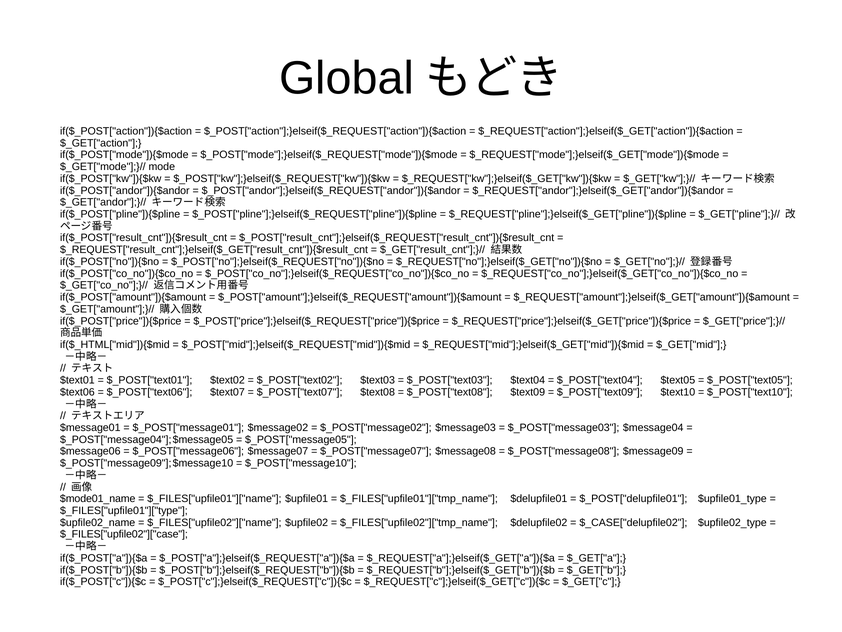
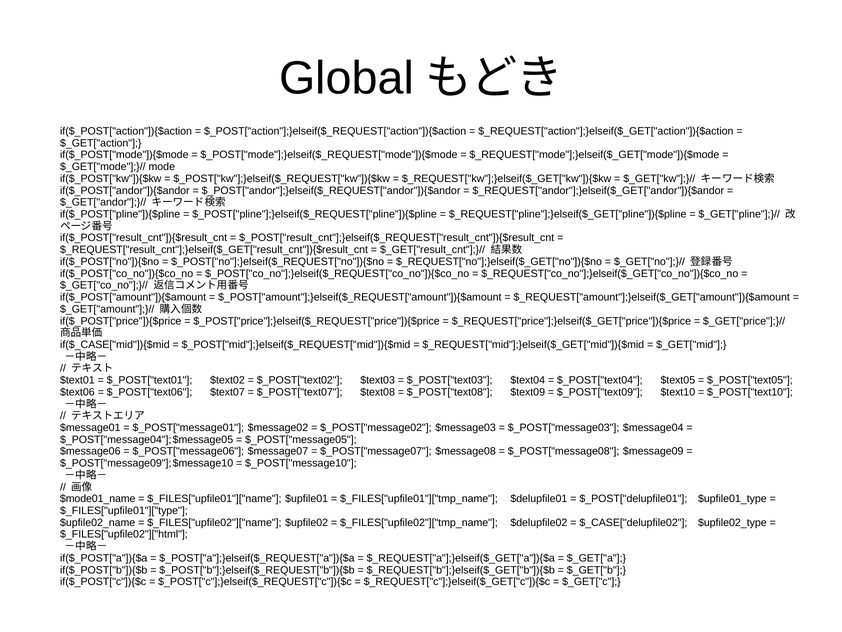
if($_HTML["mid"]){$mid: if($_HTML["mid"]){$mid -> if($_CASE["mid"]){$mid
$_FILES["upfile02"]["case: $_FILES["upfile02"]["case -> $_FILES["upfile02"]["html
